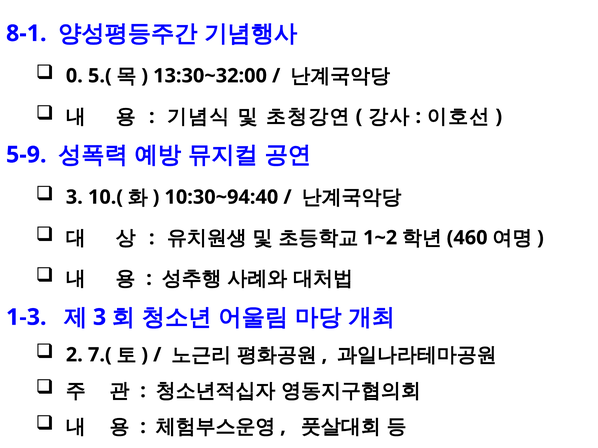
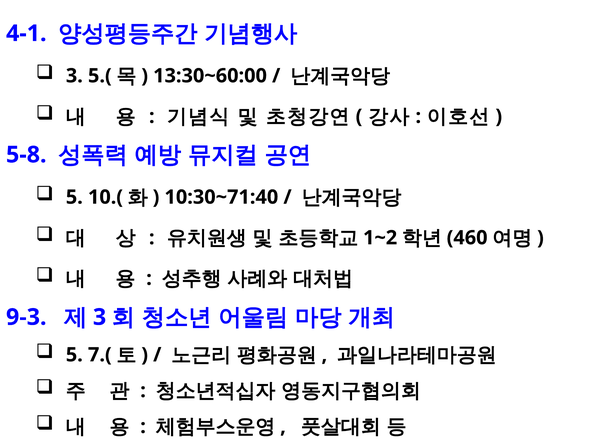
8-1: 8-1 -> 4-1
0 at (74, 76): 0 -> 3
13:30~32:00: 13:30~32:00 -> 13:30~60:00
5-9: 5-9 -> 5-8
3 at (74, 197): 3 -> 5
10:30~94:40: 10:30~94:40 -> 10:30~71:40
1-3: 1-3 -> 9-3
2 at (74, 355): 2 -> 5
